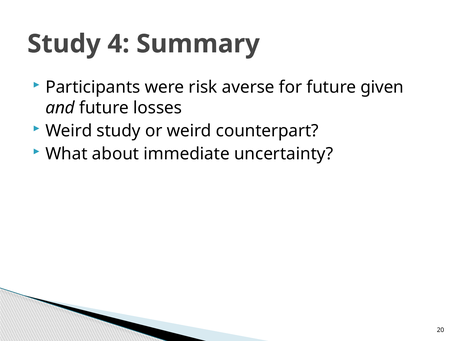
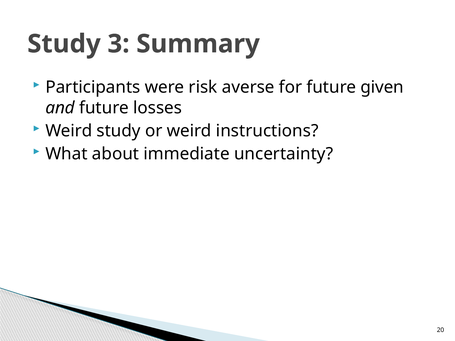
4: 4 -> 3
counterpart: counterpart -> instructions
